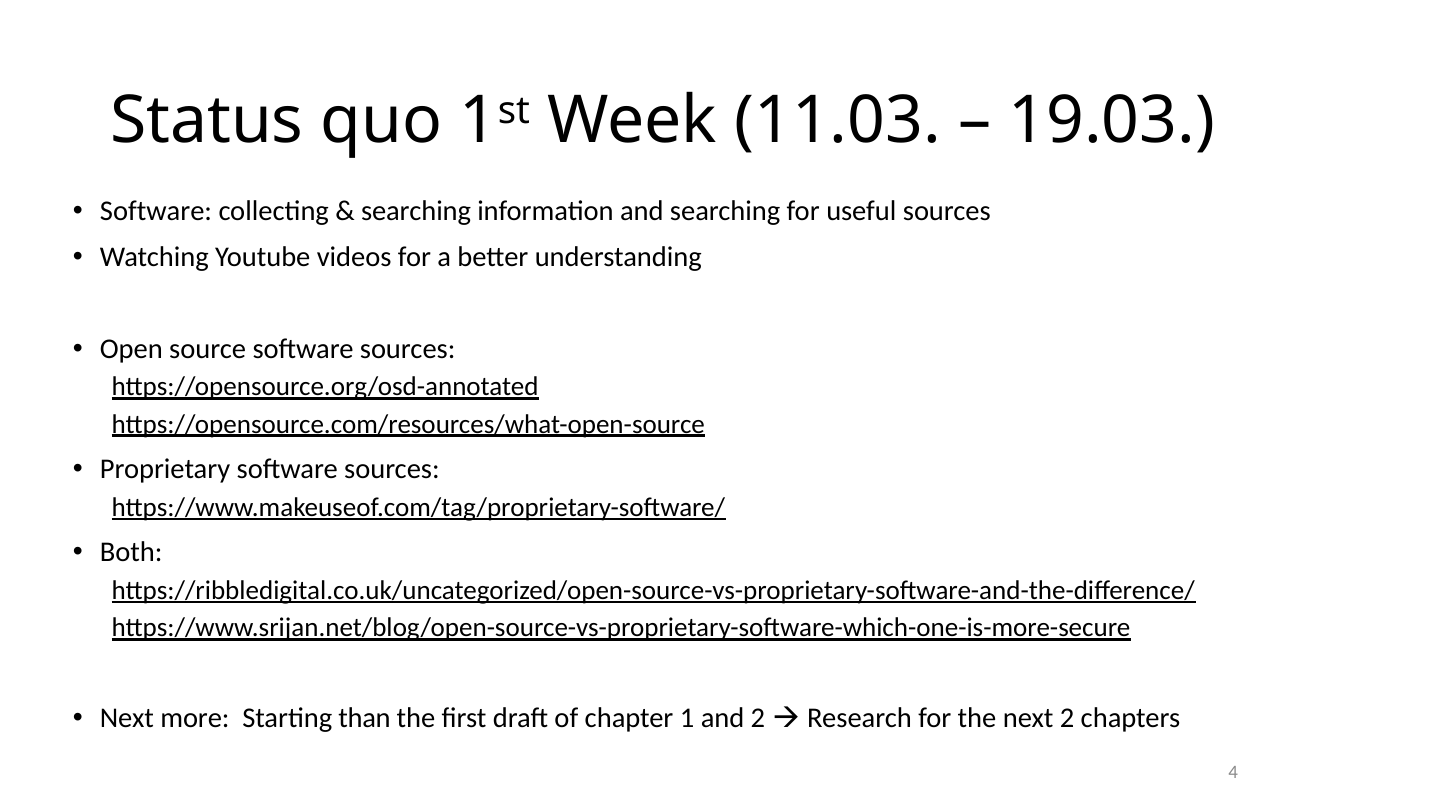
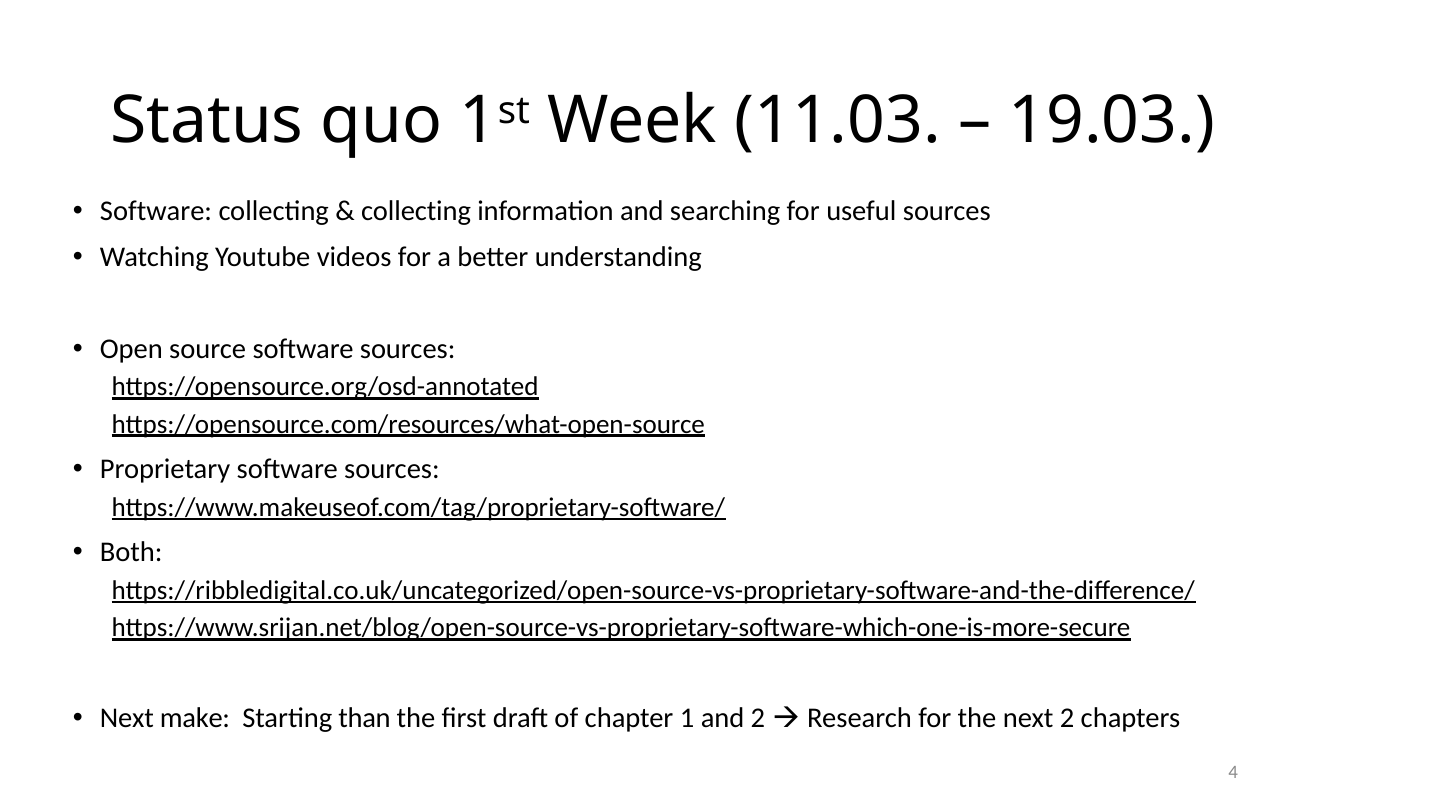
searching at (416, 212): searching -> collecting
more: more -> make
